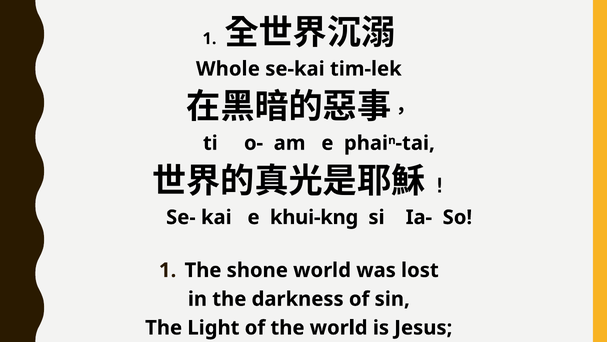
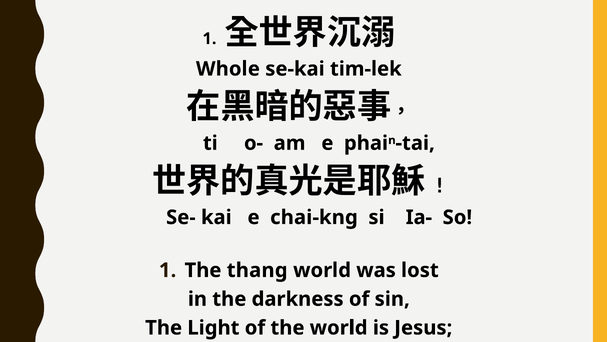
khui-kng: khui-kng -> chai-kng
shone: shone -> thang
